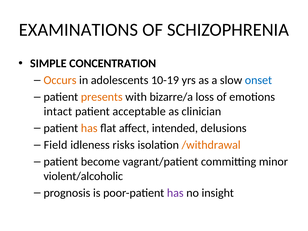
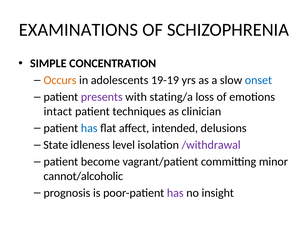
10-19: 10-19 -> 19-19
presents colour: orange -> purple
bizarre/a: bizarre/a -> stating/a
acceptable: acceptable -> techniques
has at (89, 128) colour: orange -> blue
Field: Field -> State
risks: risks -> level
/withdrawal colour: orange -> purple
violent/alcoholic: violent/alcoholic -> cannot/alcoholic
